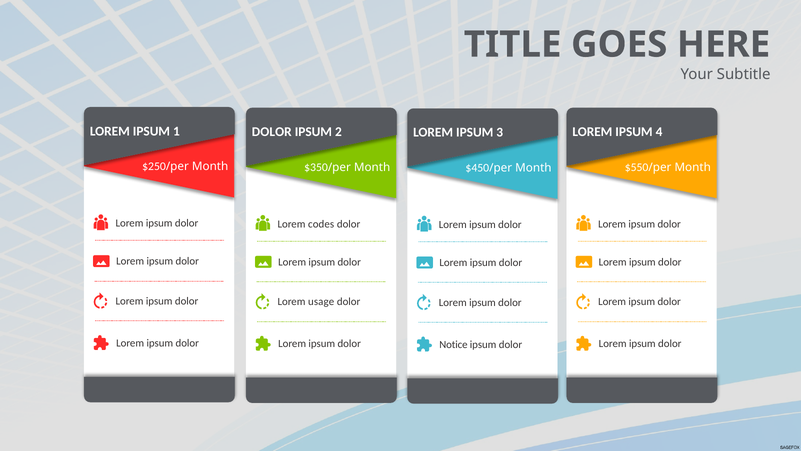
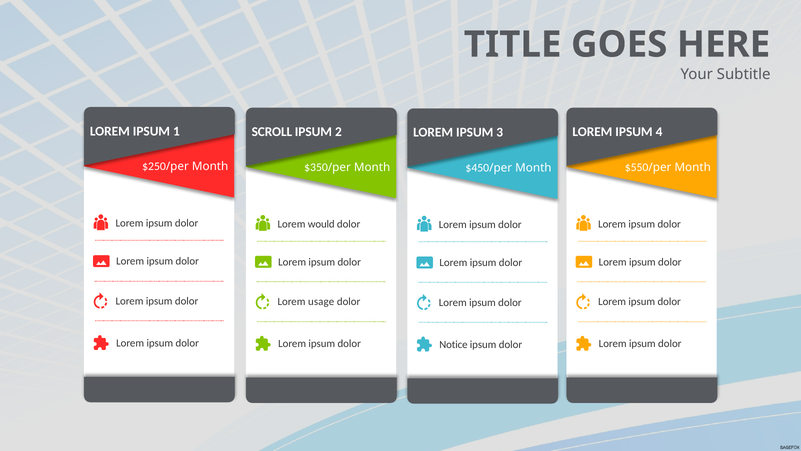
DOLOR at (272, 132): DOLOR -> SCROLL
codes: codes -> would
